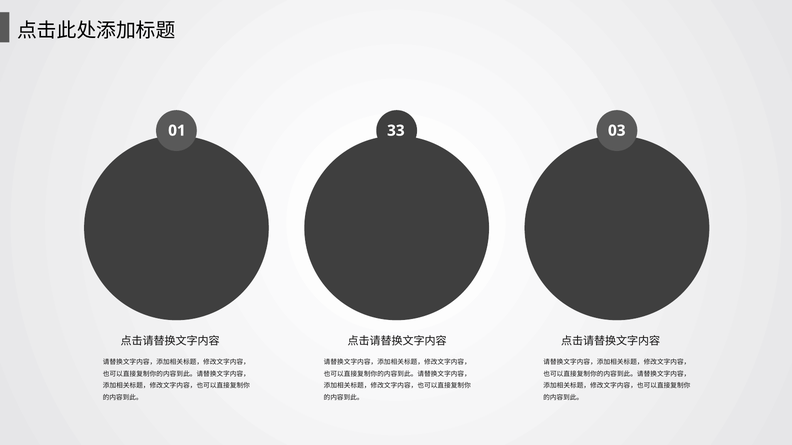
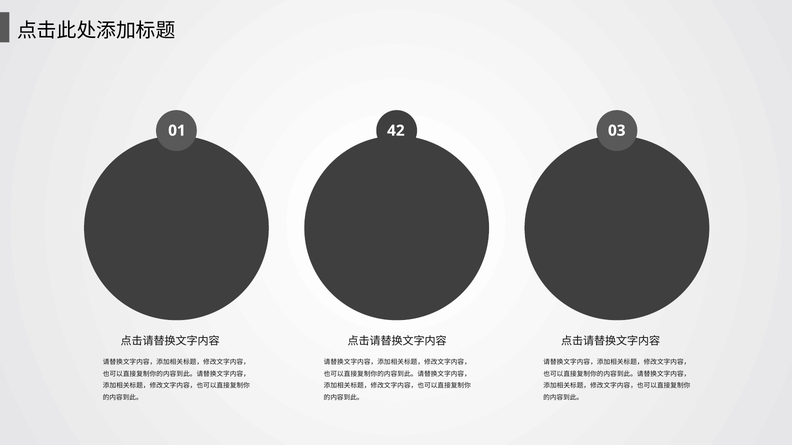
33: 33 -> 42
